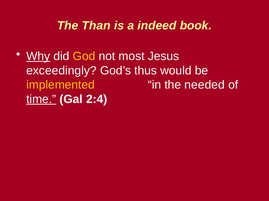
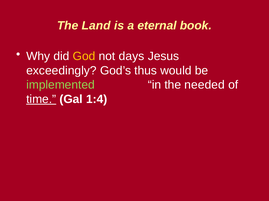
Than: Than -> Land
indeed: indeed -> eternal
Why underline: present -> none
most: most -> days
implemented colour: yellow -> light green
2:4: 2:4 -> 1:4
